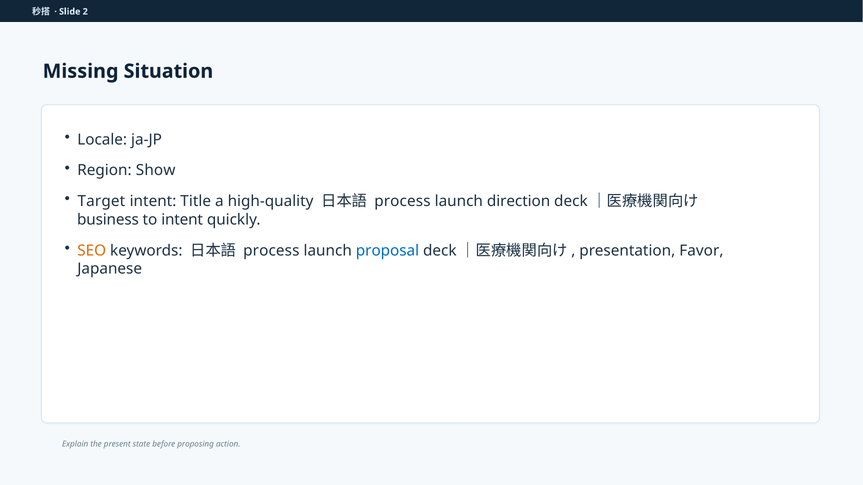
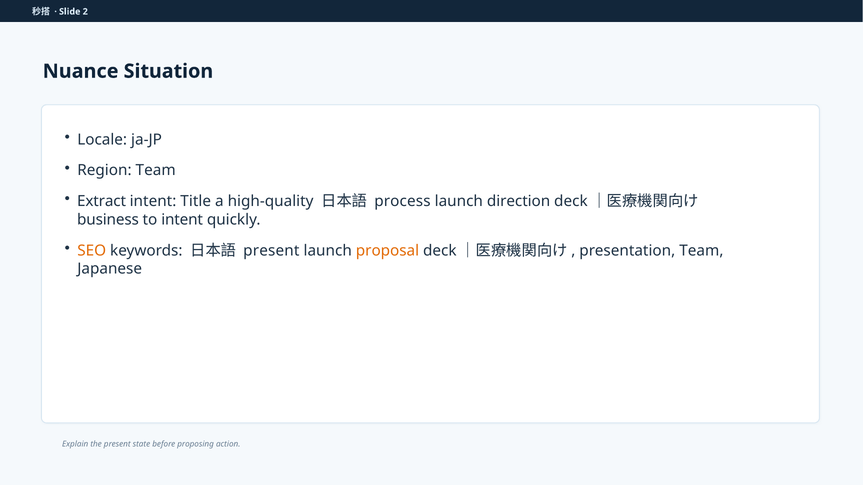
Missing: Missing -> Nuance
Region Show: Show -> Team
Target: Target -> Extract
process at (271, 251): process -> present
proposal colour: blue -> orange
presentation Favor: Favor -> Team
